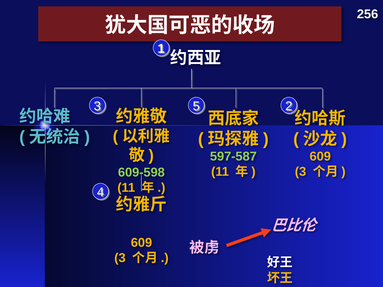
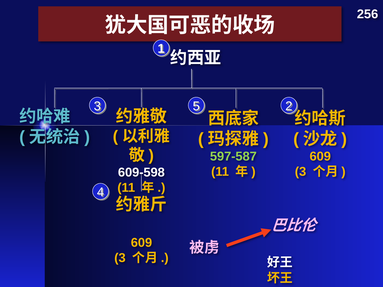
609-598 colour: light green -> white
